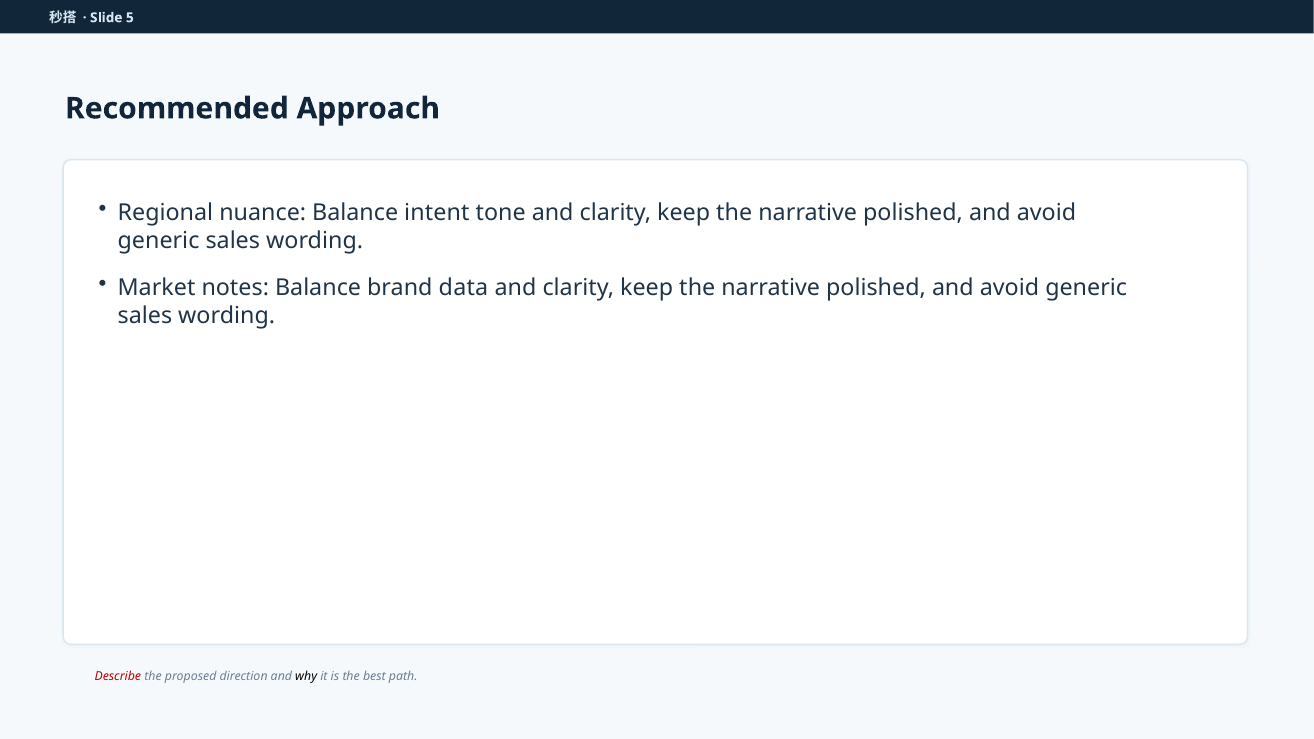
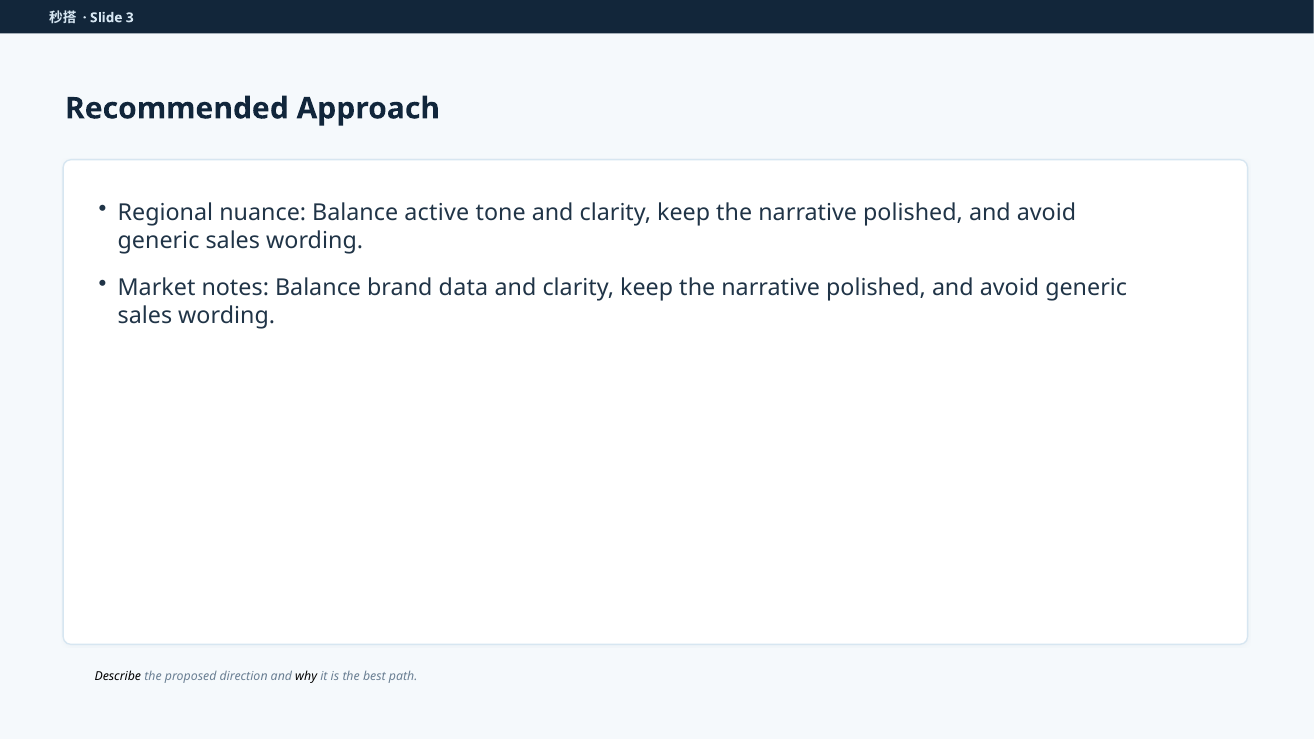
5: 5 -> 3
intent: intent -> active
Describe colour: red -> black
